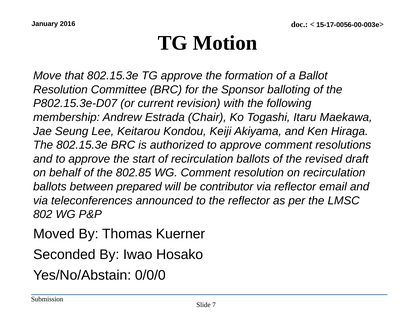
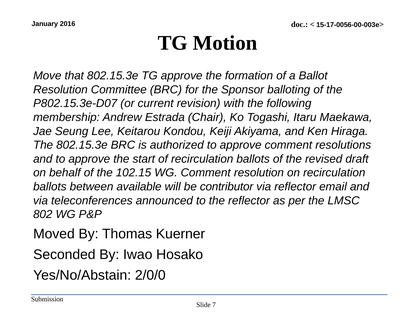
802.85: 802.85 -> 102.15
prepared: prepared -> available
0/0/0: 0/0/0 -> 2/0/0
